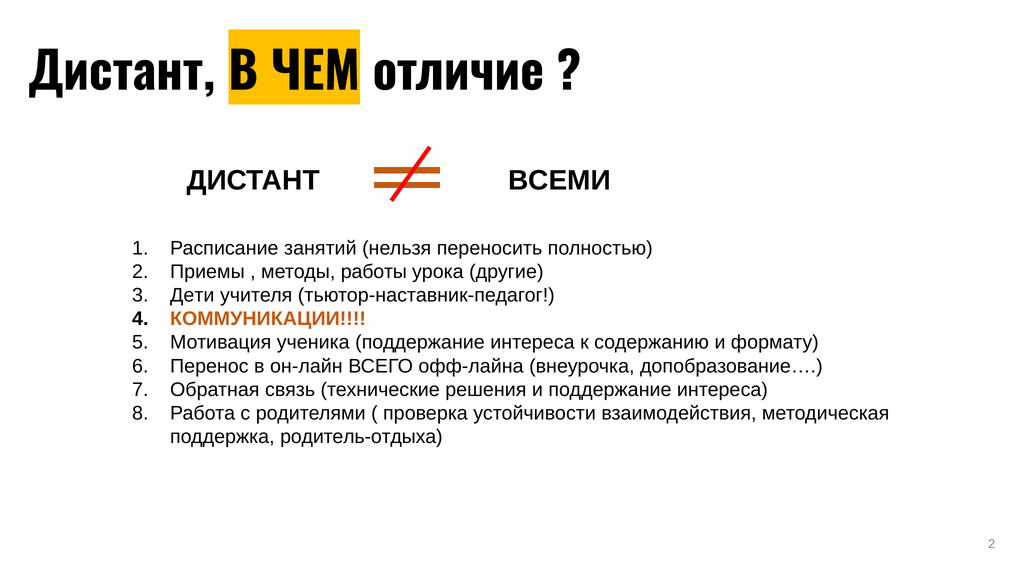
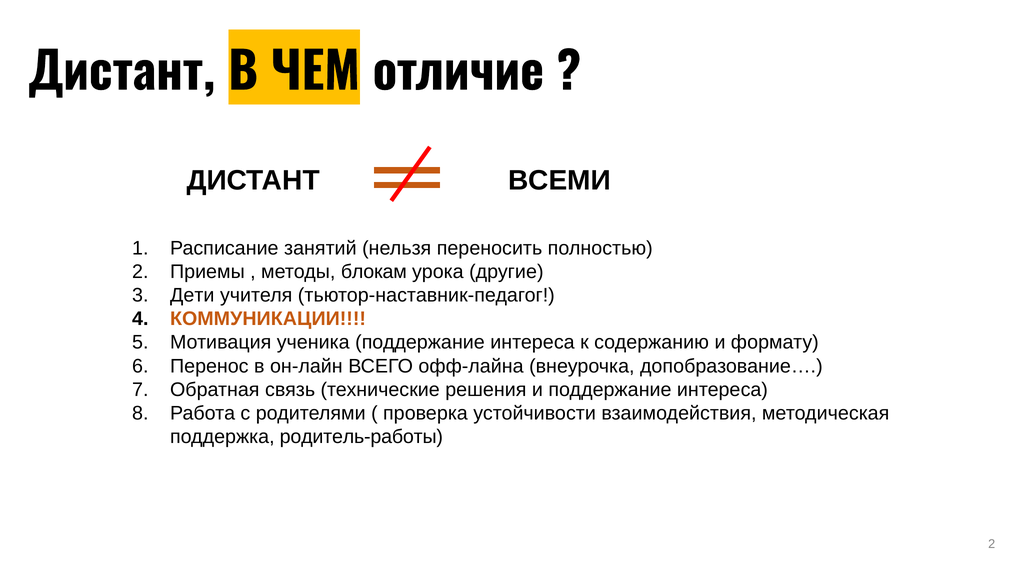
работы: работы -> блокам
родитель-отдыха: родитель-отдыха -> родитель-работы
